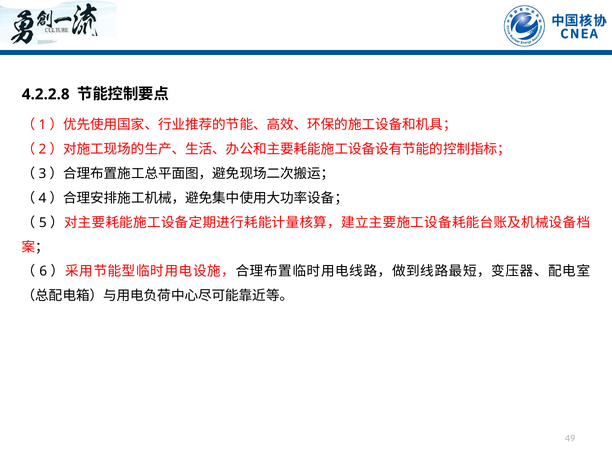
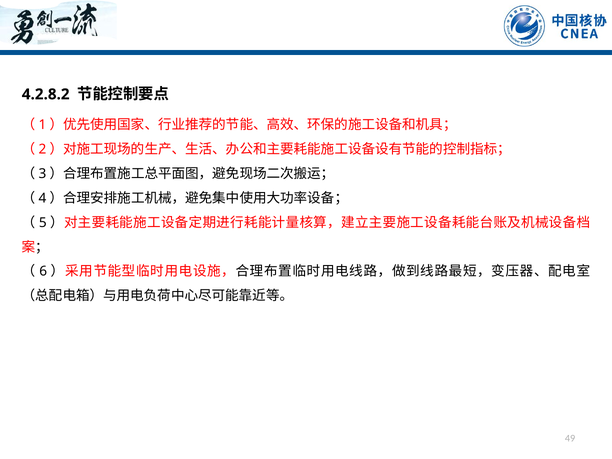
4.2.2.8: 4.2.2.8 -> 4.2.8.2
